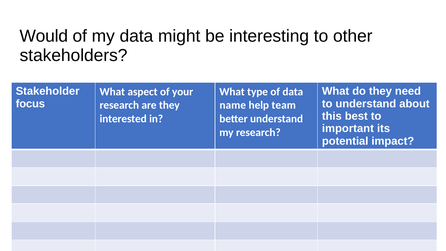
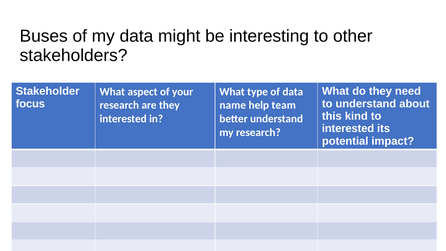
Would: Would -> Buses
best: best -> kind
important at (348, 129): important -> interested
